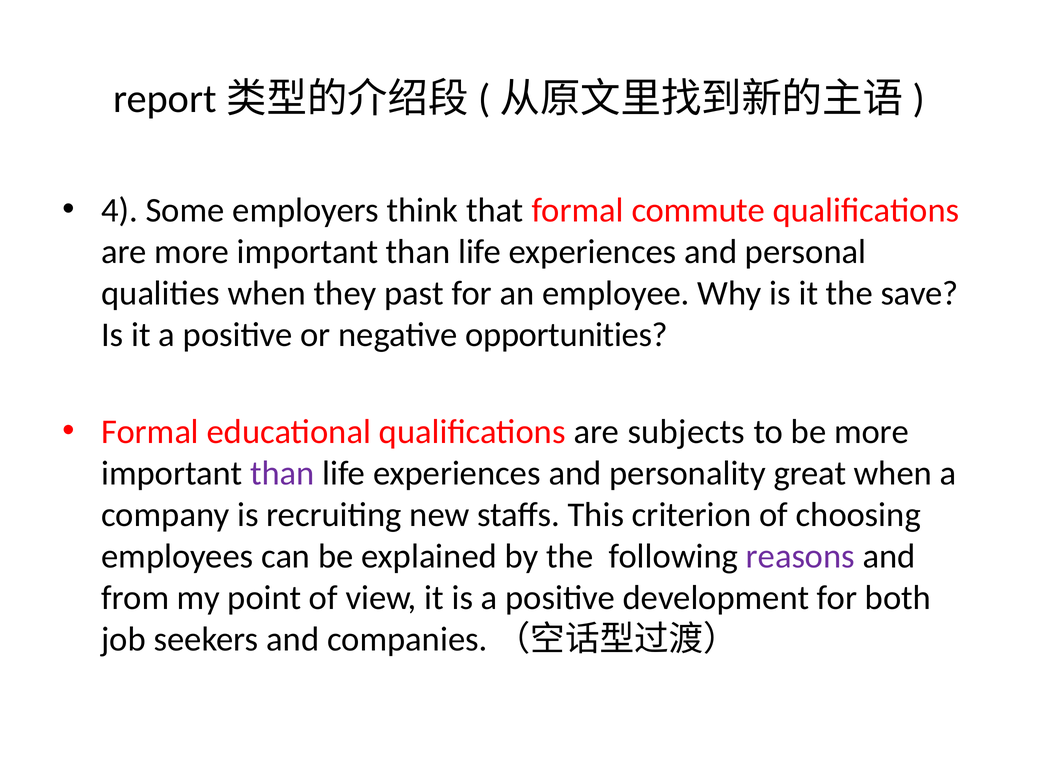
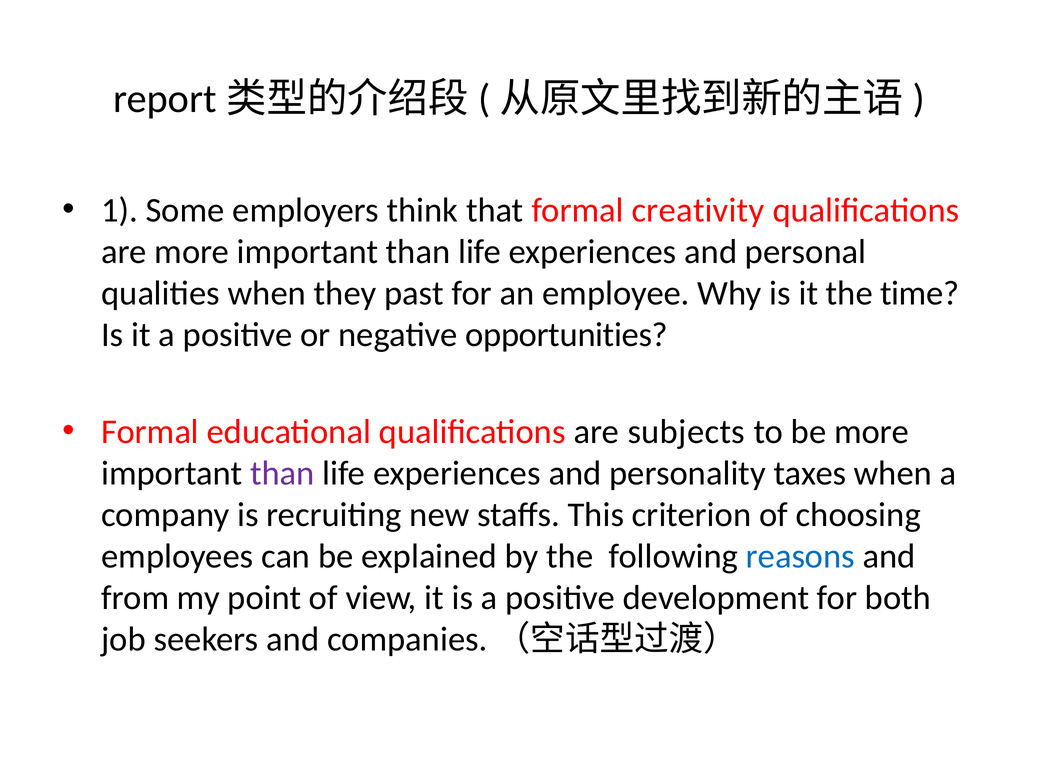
4: 4 -> 1
commute: commute -> creativity
save: save -> time
great: great -> taxes
reasons colour: purple -> blue
